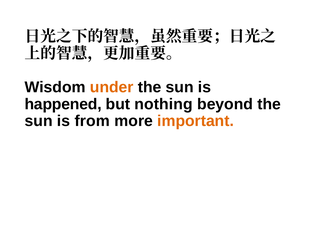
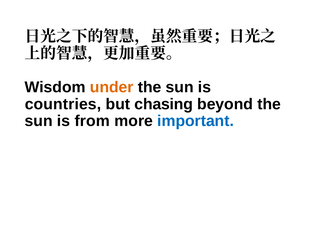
happened: happened -> countries
nothing: nothing -> chasing
important colour: orange -> blue
